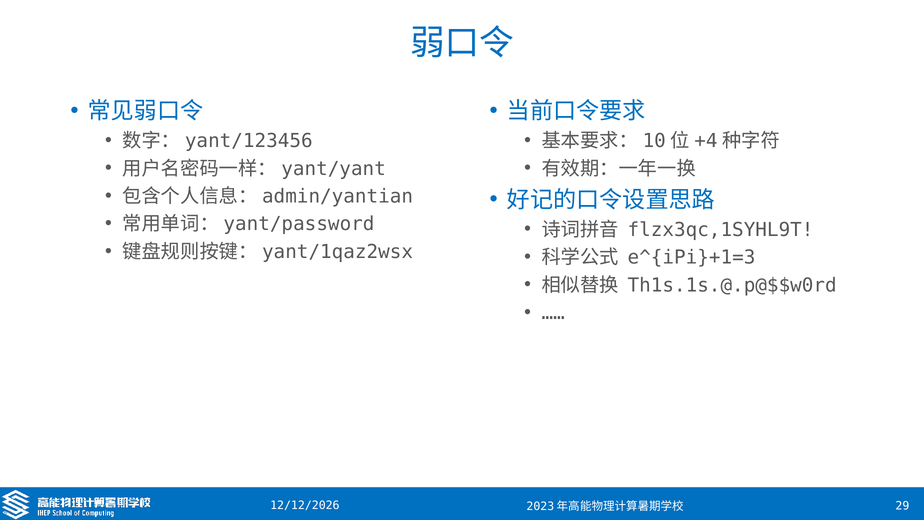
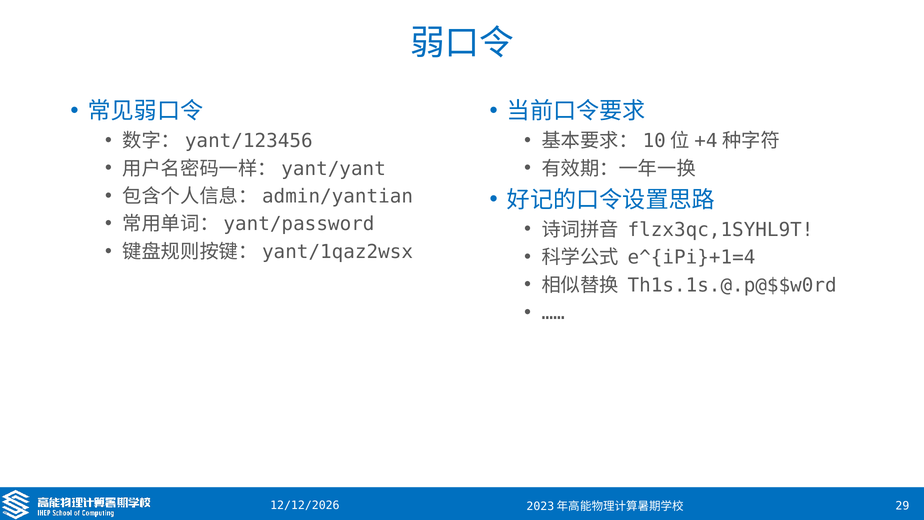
e^{iPi}+1=3: e^{iPi}+1=3 -> e^{iPi}+1=4
